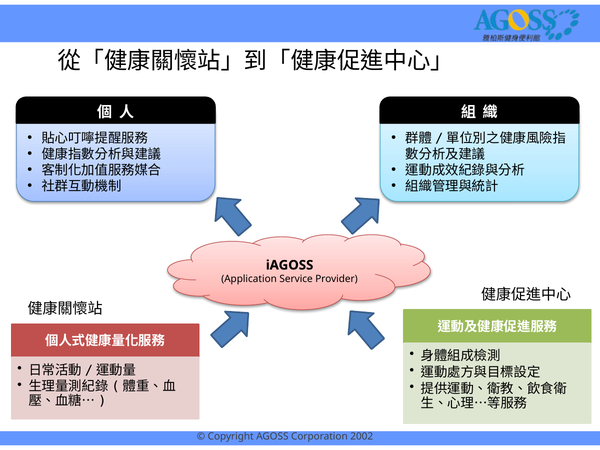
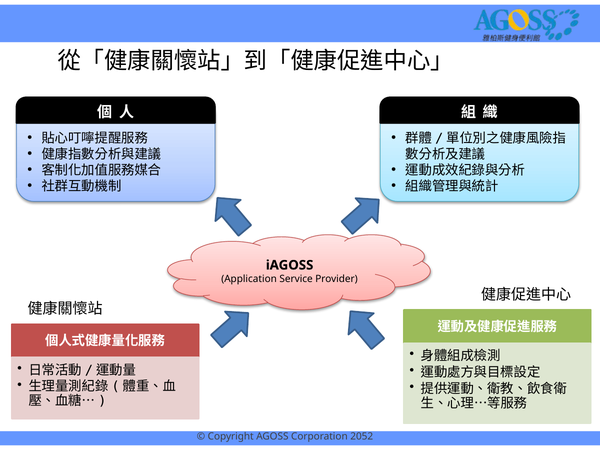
2002: 2002 -> 2052
